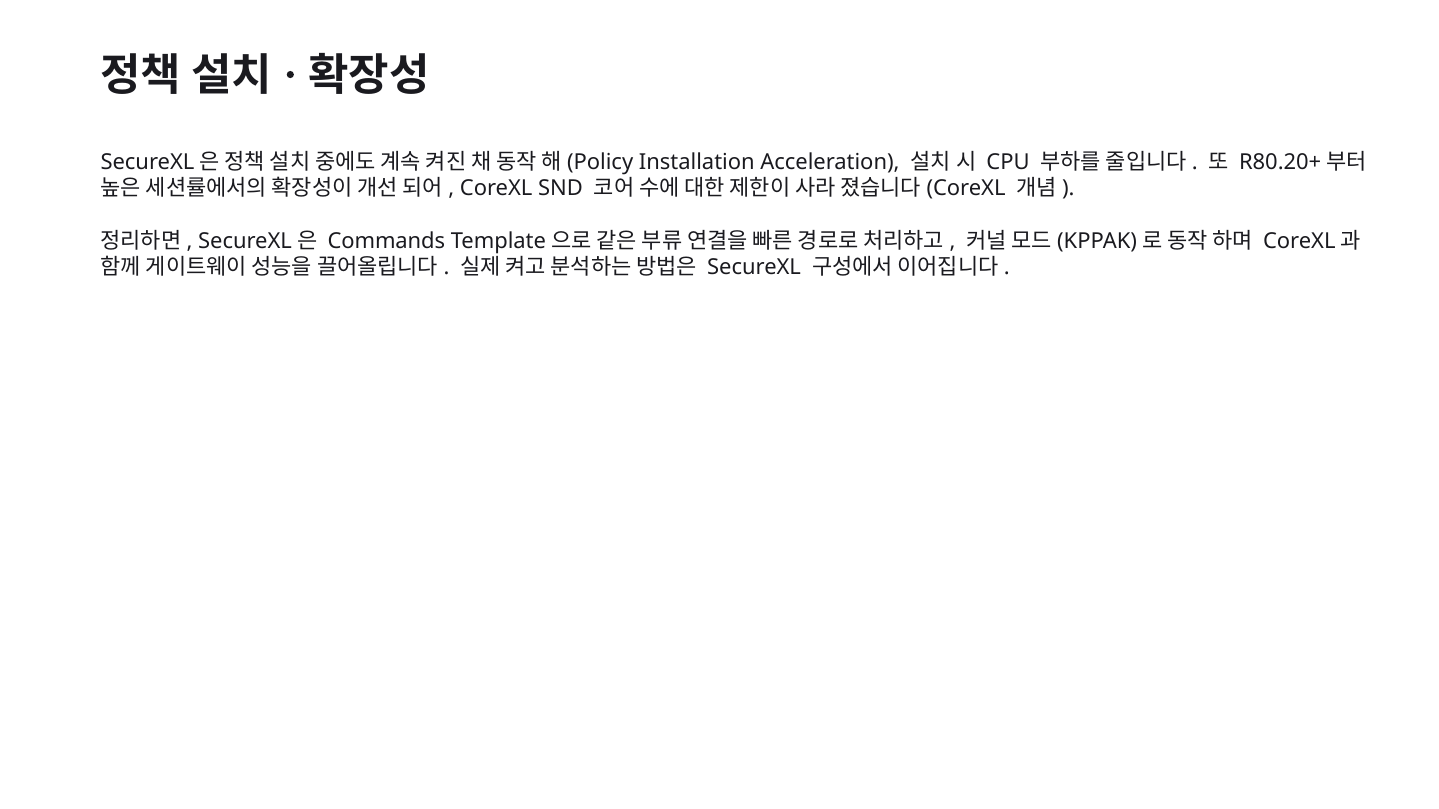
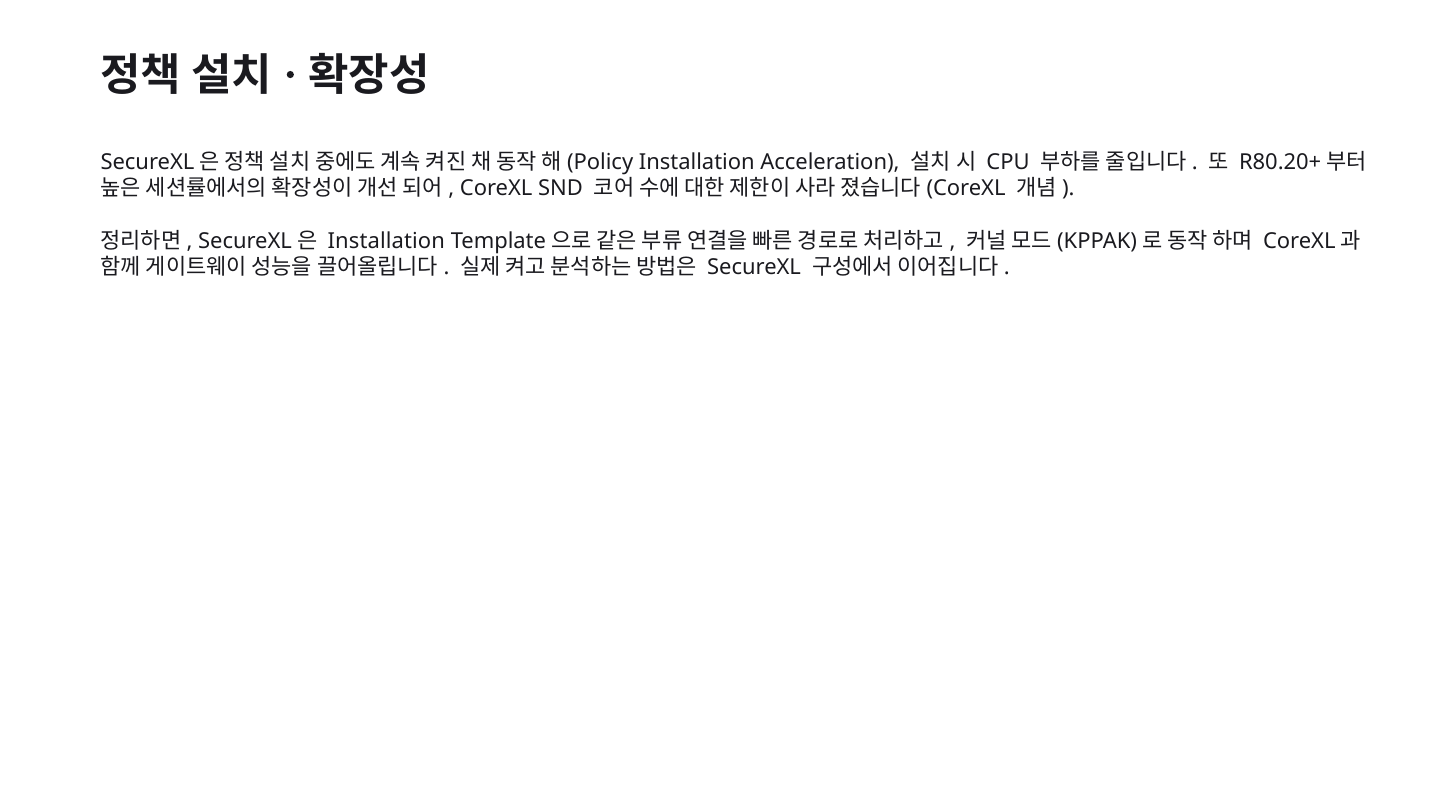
Commands at (386, 241): Commands -> Installation
